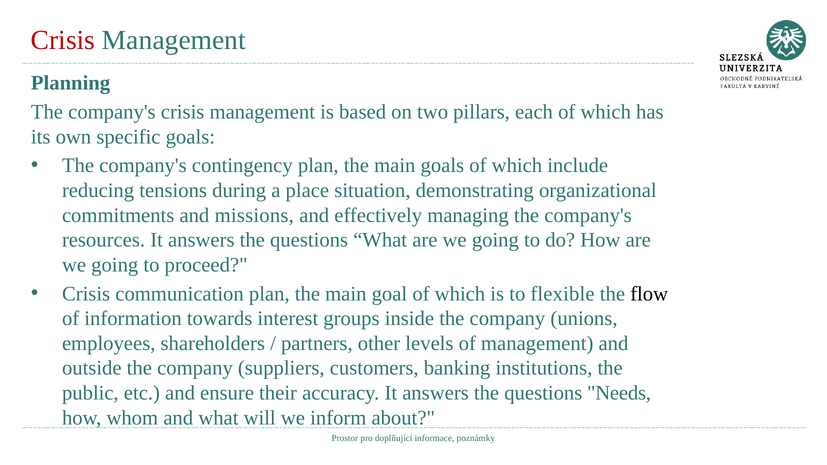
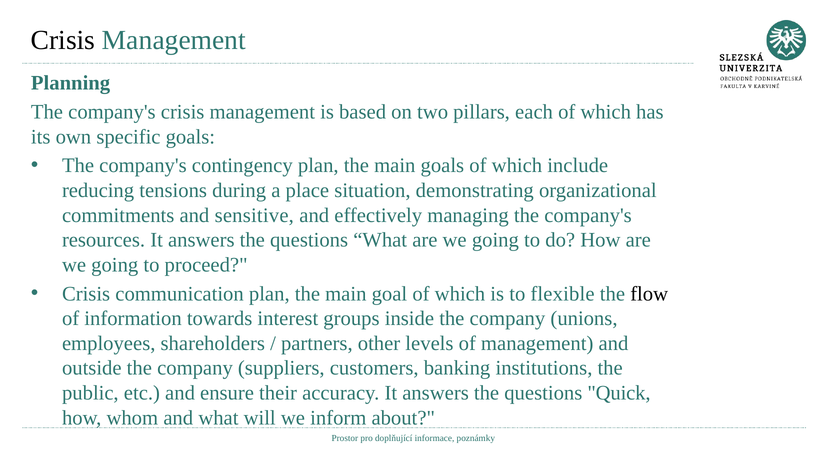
Crisis at (63, 40) colour: red -> black
missions: missions -> sensitive
Needs: Needs -> Quick
